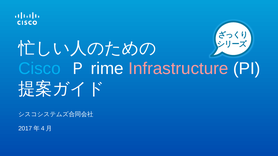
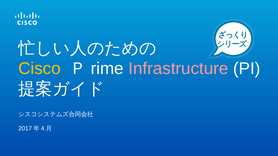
Cisco colour: light blue -> yellow
